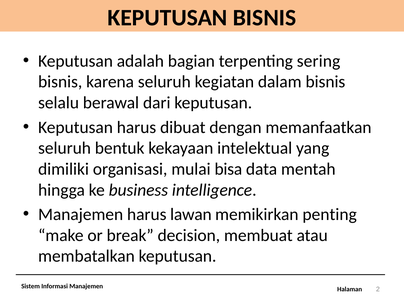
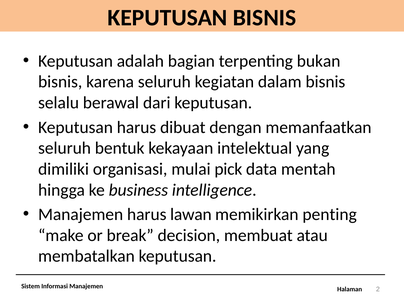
sering: sering -> bukan
bisa: bisa -> pick
